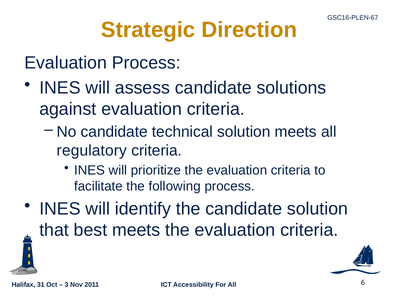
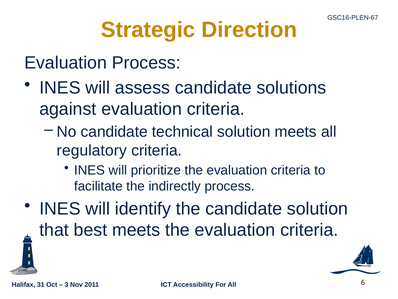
following: following -> indirectly
